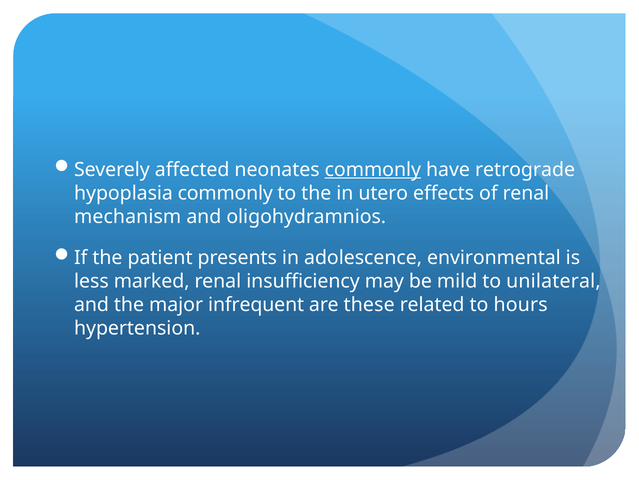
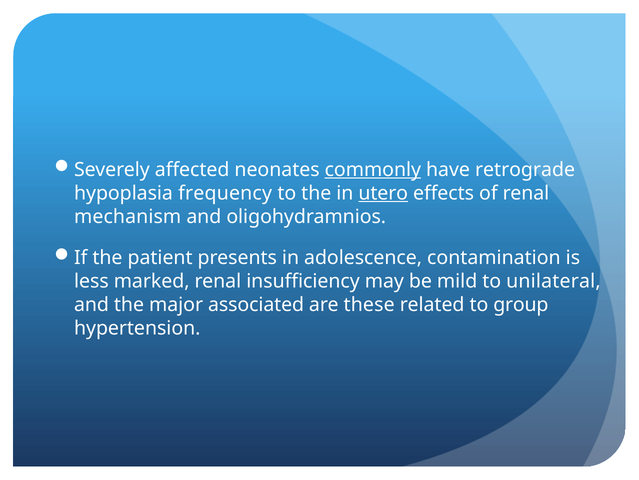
hypoplasia commonly: commonly -> frequency
utero underline: none -> present
environmental: environmental -> contamination
infrequent: infrequent -> associated
hours: hours -> group
